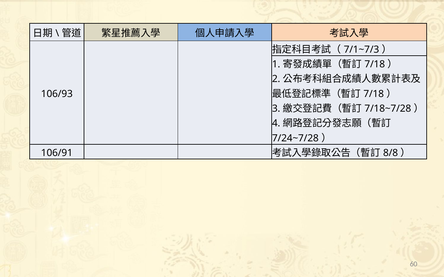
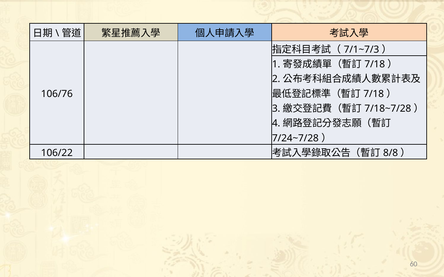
106/93: 106/93 -> 106/76
106/91: 106/91 -> 106/22
